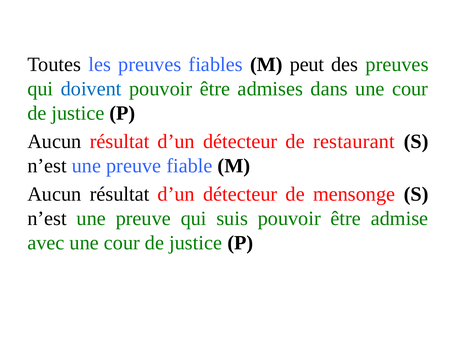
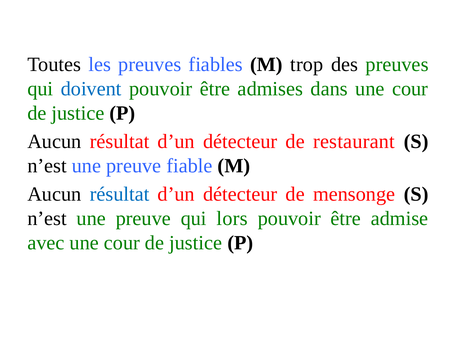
peut: peut -> trop
résultat at (120, 194) colour: black -> blue
suis: suis -> lors
